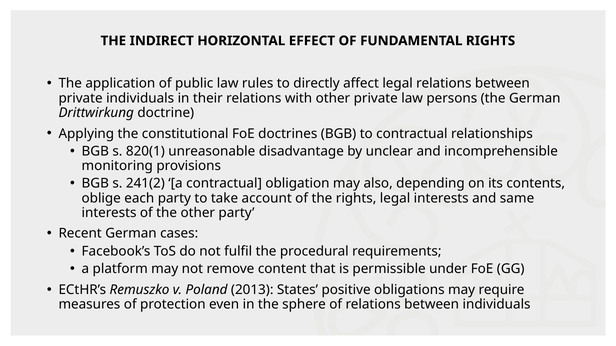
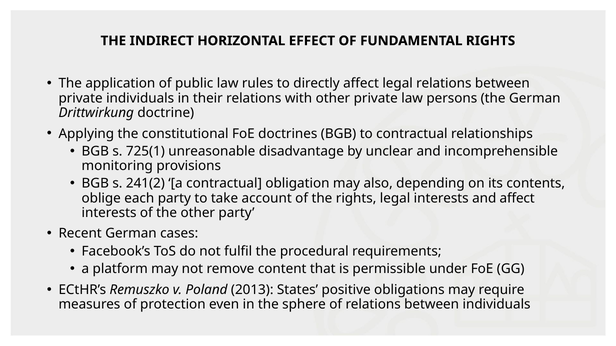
820(1: 820(1 -> 725(1
and same: same -> affect
